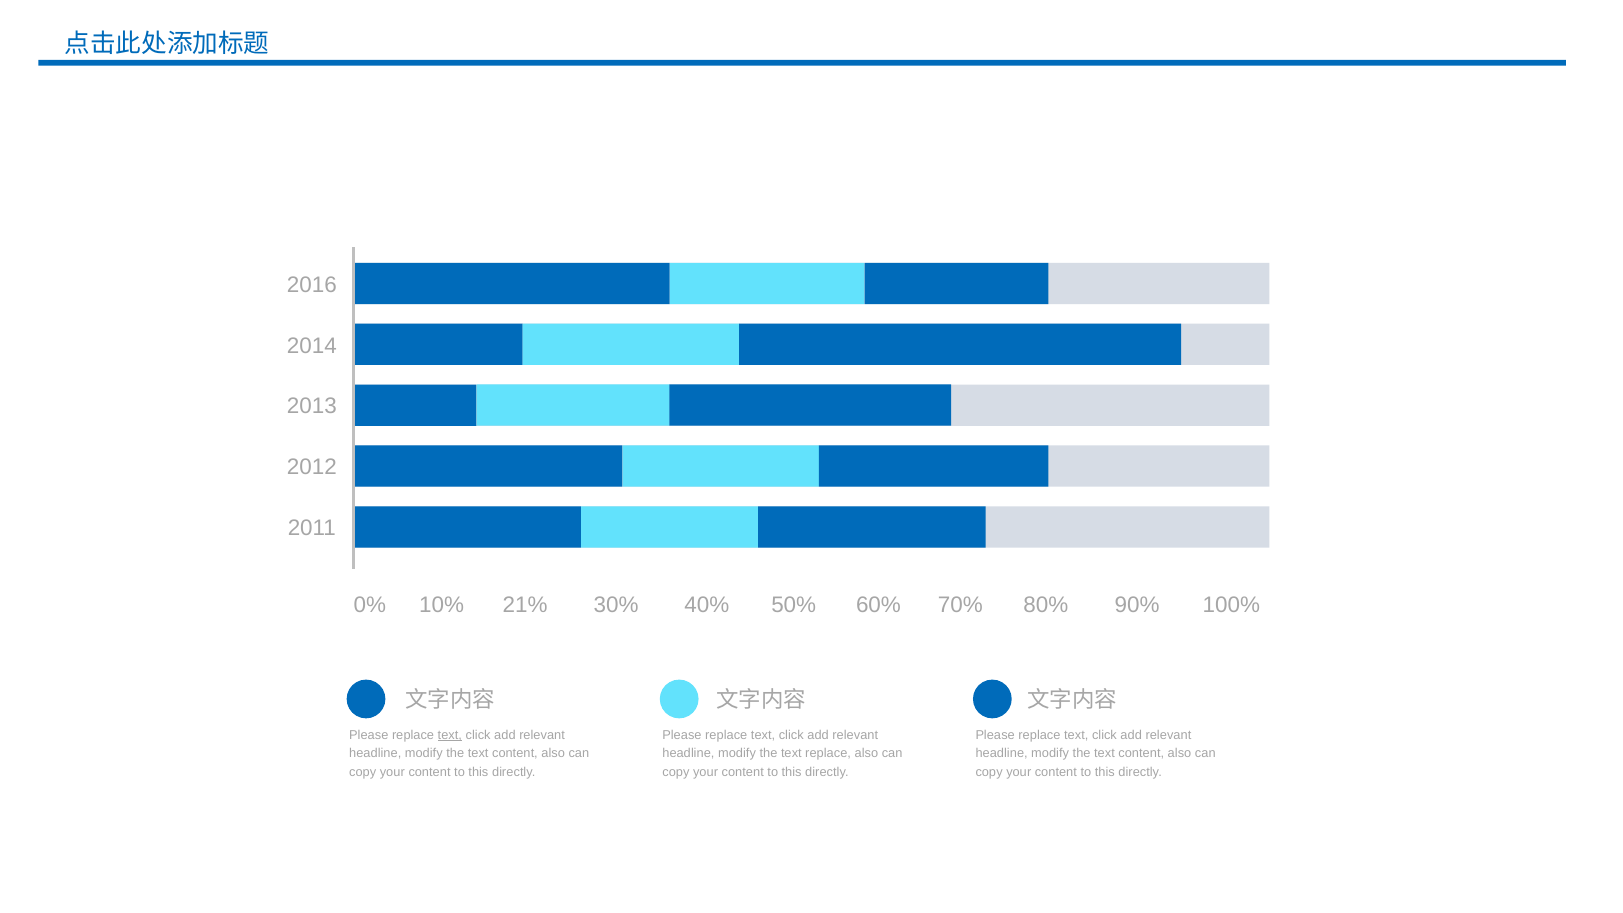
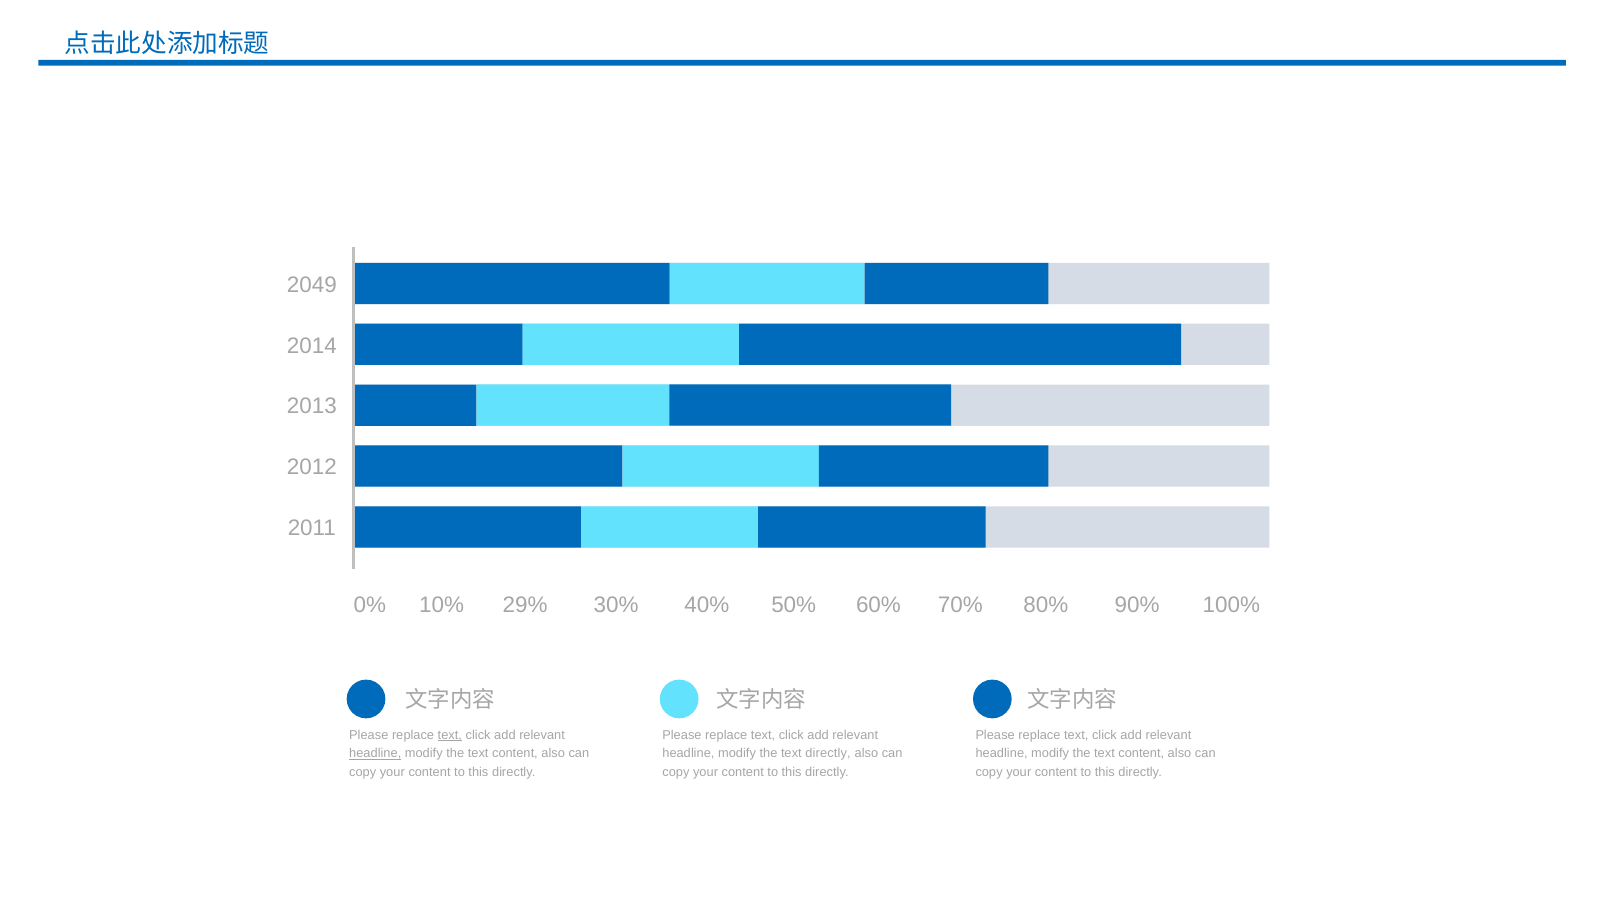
2016: 2016 -> 2049
21%: 21% -> 29%
headline at (375, 753) underline: none -> present
text replace: replace -> directly
